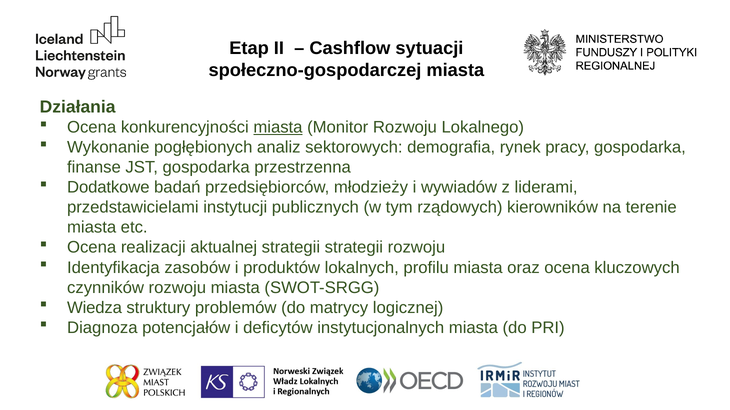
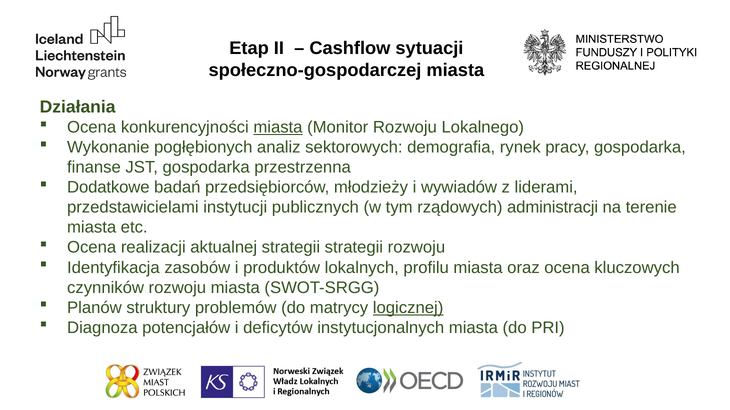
kierowników: kierowników -> administracji
Wiedza: Wiedza -> Planów
logicznej underline: none -> present
